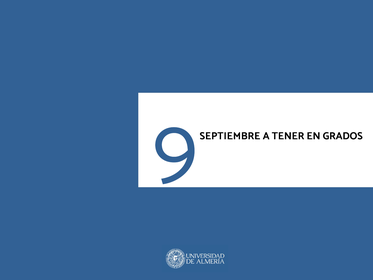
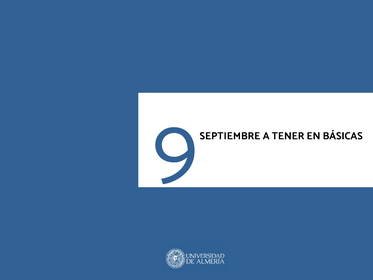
GRADOS: GRADOS -> BÁSICAS
